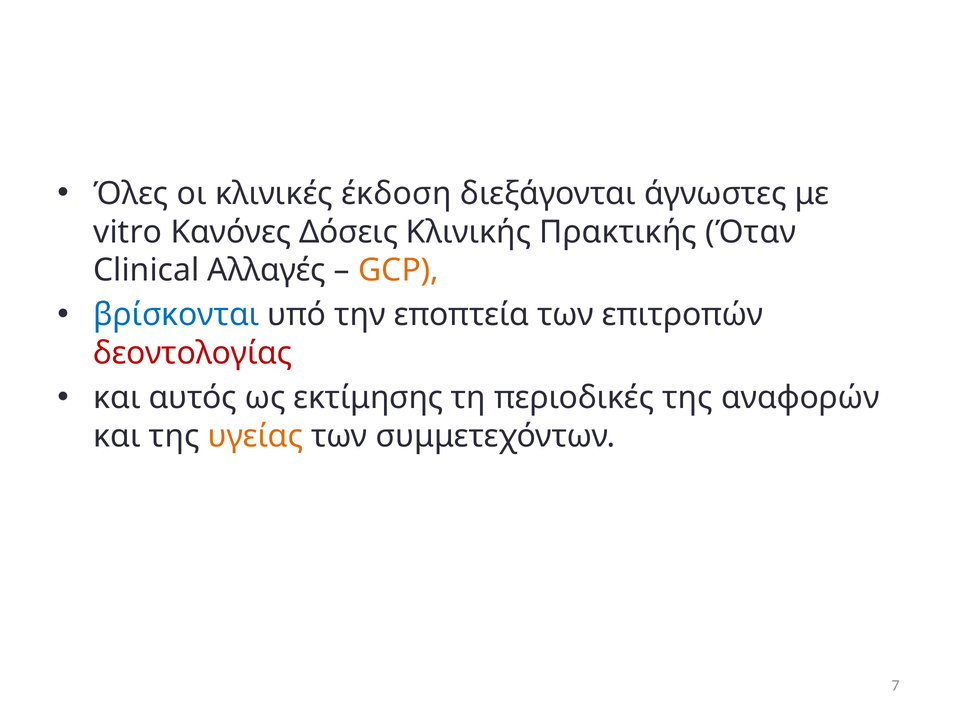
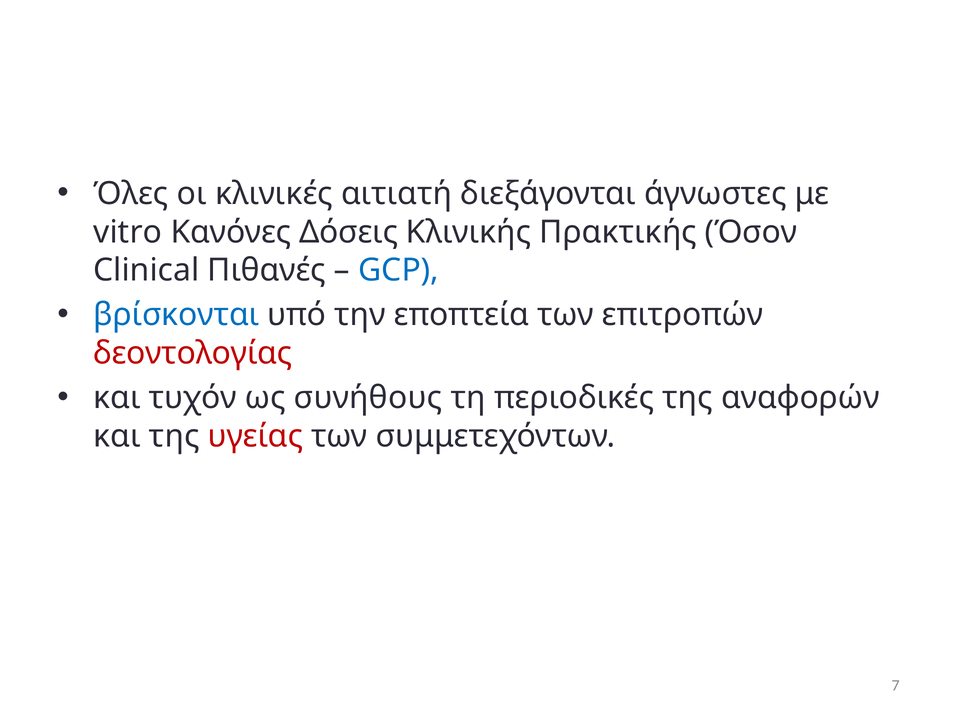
έκδοση: έκδοση -> αιτιατή
Όταν: Όταν -> Όσον
Αλλαγές: Αλλαγές -> Πιθανές
GCP colour: orange -> blue
αυτός: αυτός -> τυχόν
εκτίμησης: εκτίμησης -> συνήθους
υγείας colour: orange -> red
